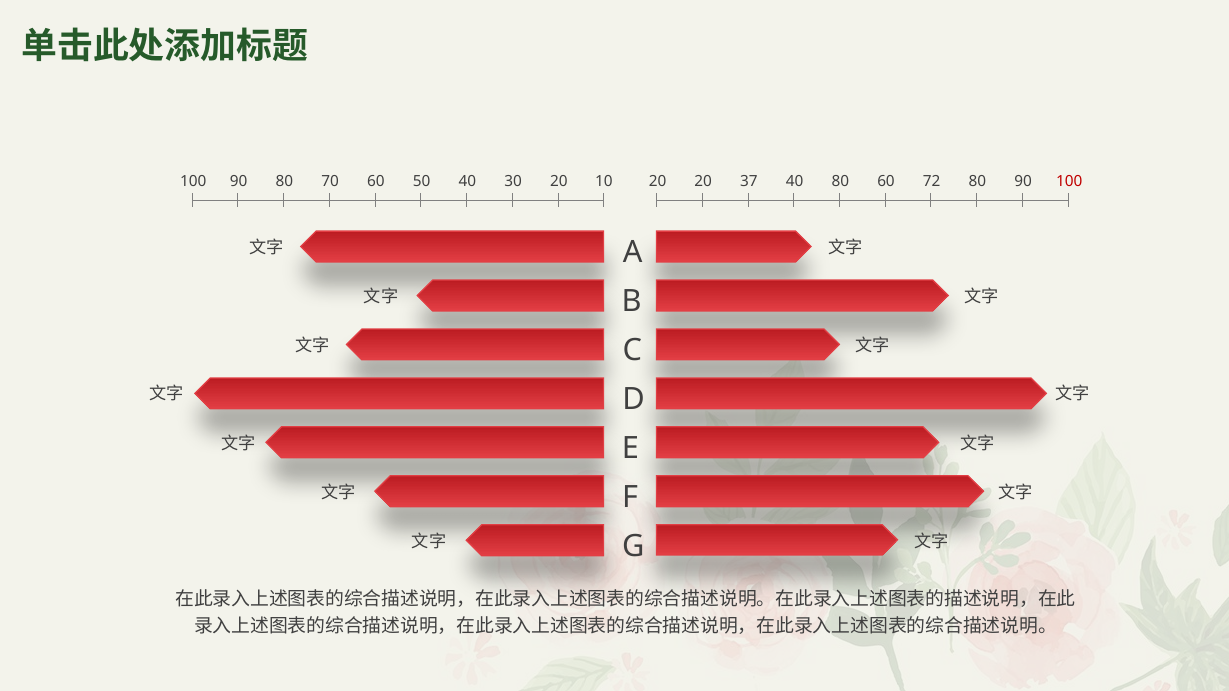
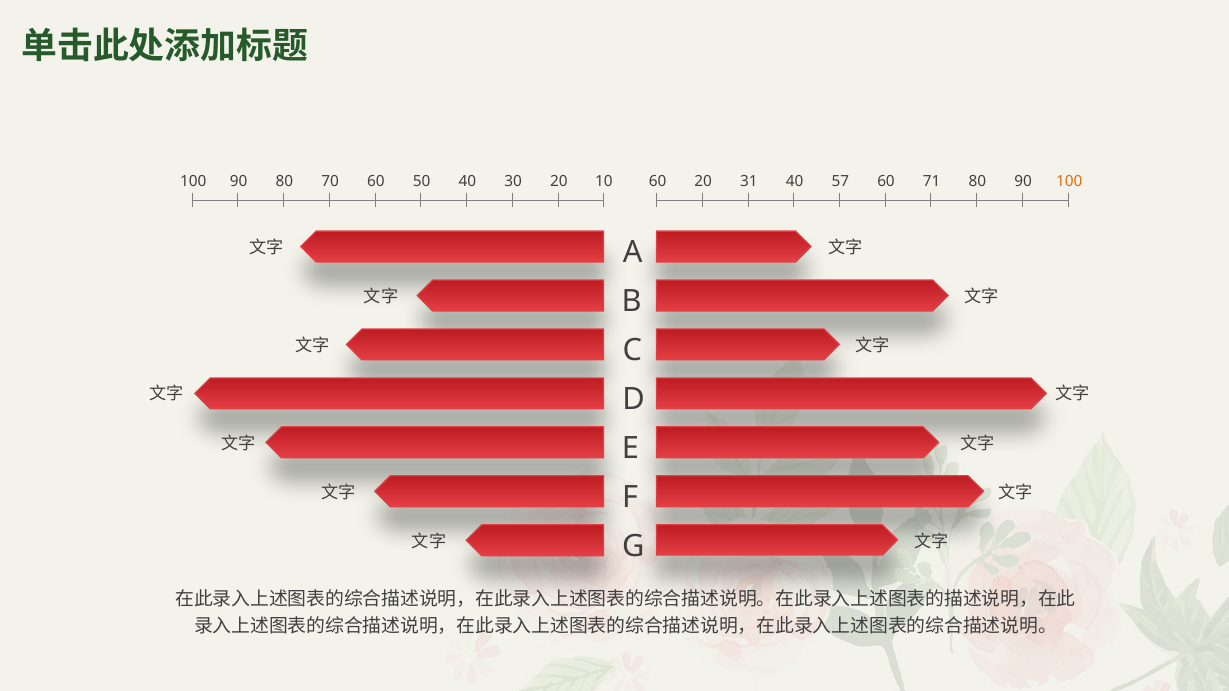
100 20: 20 -> 60
37: 37 -> 31
40 80: 80 -> 57
72: 72 -> 71
100 at (1069, 182) colour: red -> orange
